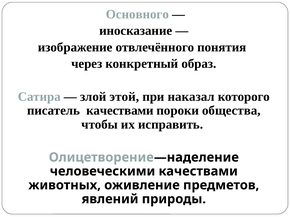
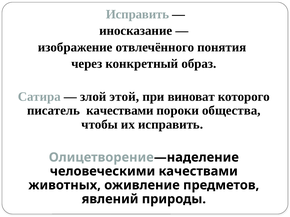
Основного at (137, 14): Основного -> Исправить
наказал: наказал -> виноват
